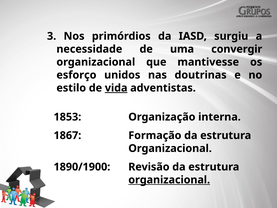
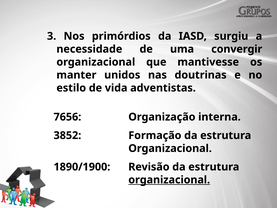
esforço: esforço -> manter
vida underline: present -> none
1853: 1853 -> 7656
1867: 1867 -> 3852
